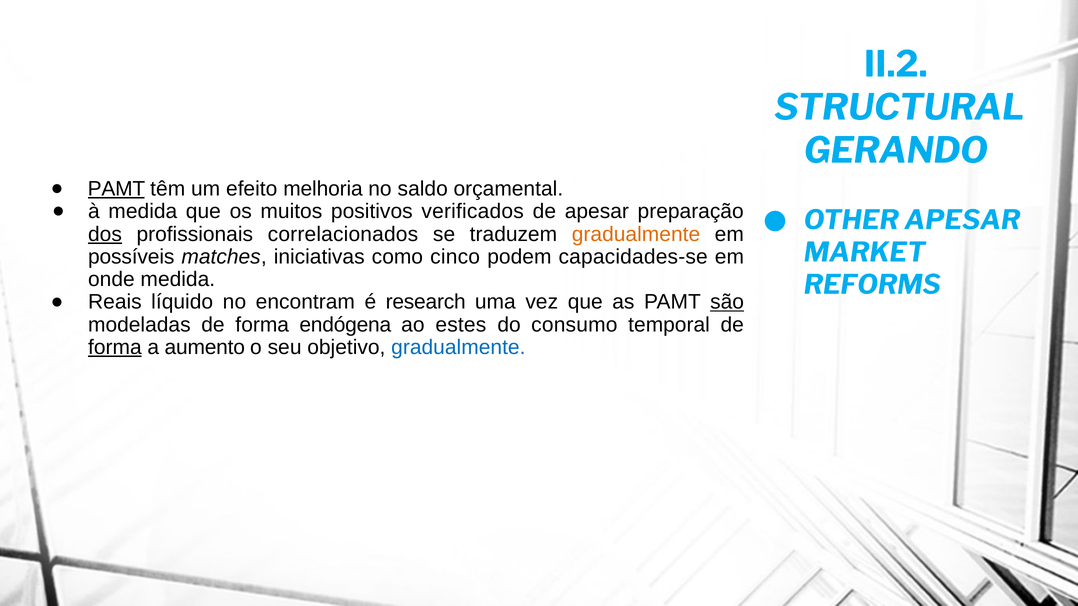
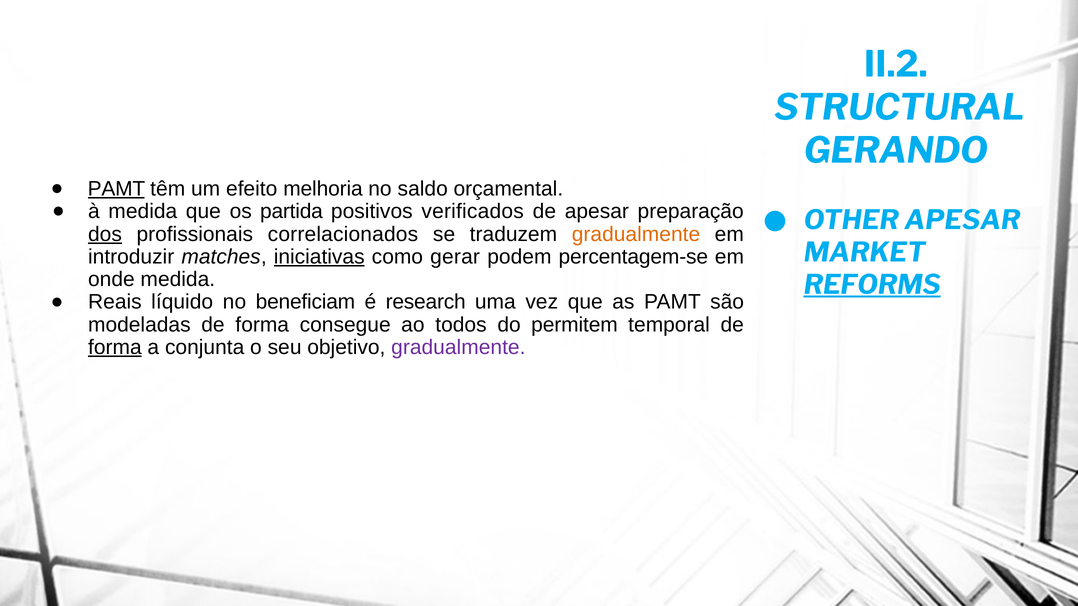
muitos: muitos -> partida
possíveis: possíveis -> introduzir
iniciativas underline: none -> present
cinco: cinco -> gerar
capacidades-se: capacidades-se -> percentagem-se
REFORMS underline: none -> present
encontram: encontram -> beneficiam
são underline: present -> none
endógena: endógena -> consegue
estes: estes -> todos
consumo: consumo -> permitem
aumento: aumento -> conjunta
gradualmente at (458, 348) colour: blue -> purple
